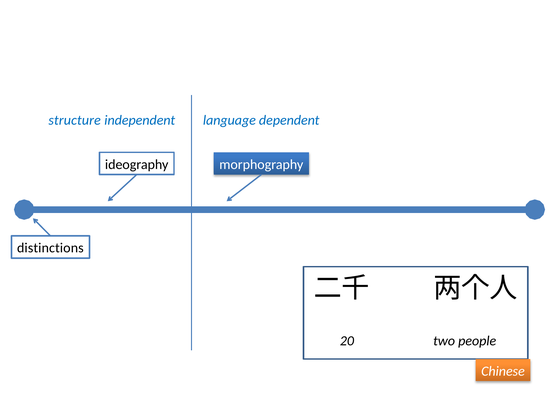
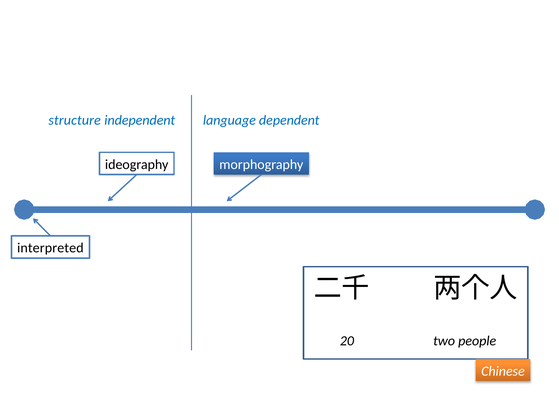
distinctions: distinctions -> interpreted
